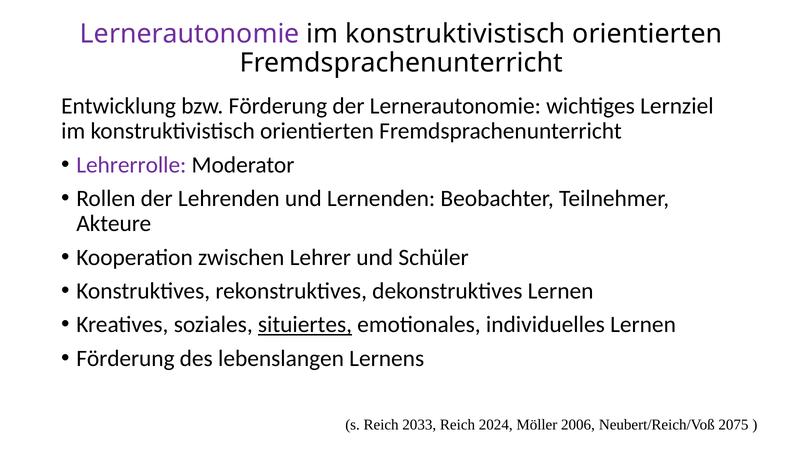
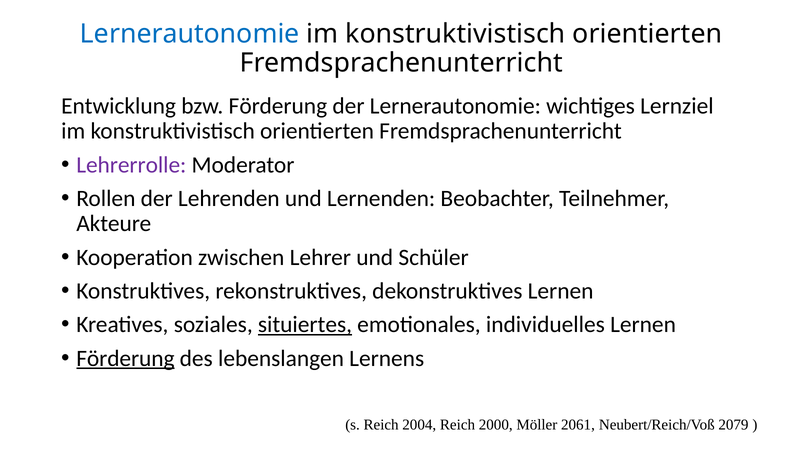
Lernerautonomie at (190, 34) colour: purple -> blue
Förderung at (125, 358) underline: none -> present
2033: 2033 -> 2004
2024: 2024 -> 2000
2006: 2006 -> 2061
2075: 2075 -> 2079
